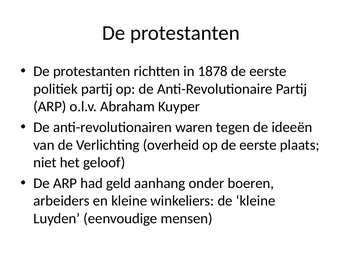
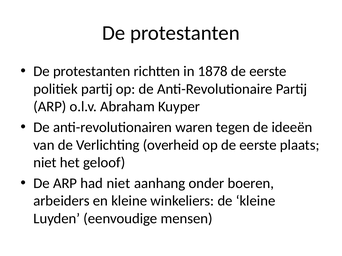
had geld: geld -> niet
